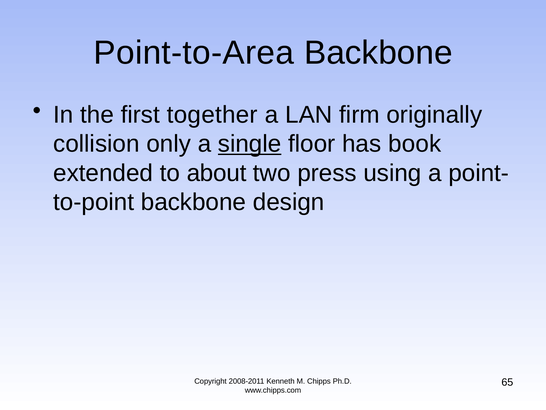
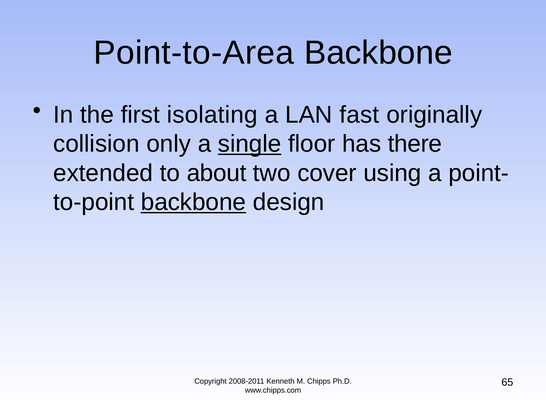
together: together -> isolating
firm: firm -> fast
book: book -> there
press: press -> cover
backbone at (193, 202) underline: none -> present
